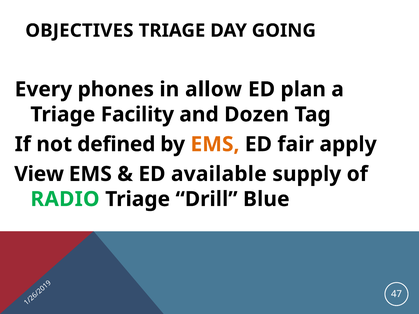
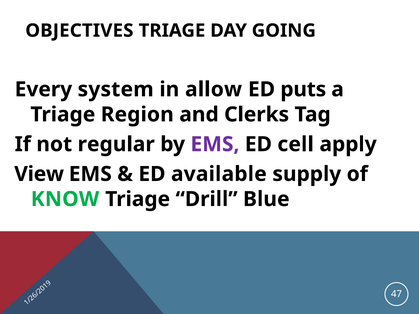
phones: phones -> system
plan: plan -> puts
Facility: Facility -> Region
Dozen: Dozen -> Clerks
defined: defined -> regular
EMS at (215, 144) colour: orange -> purple
fair: fair -> cell
RADIO: RADIO -> KNOW
